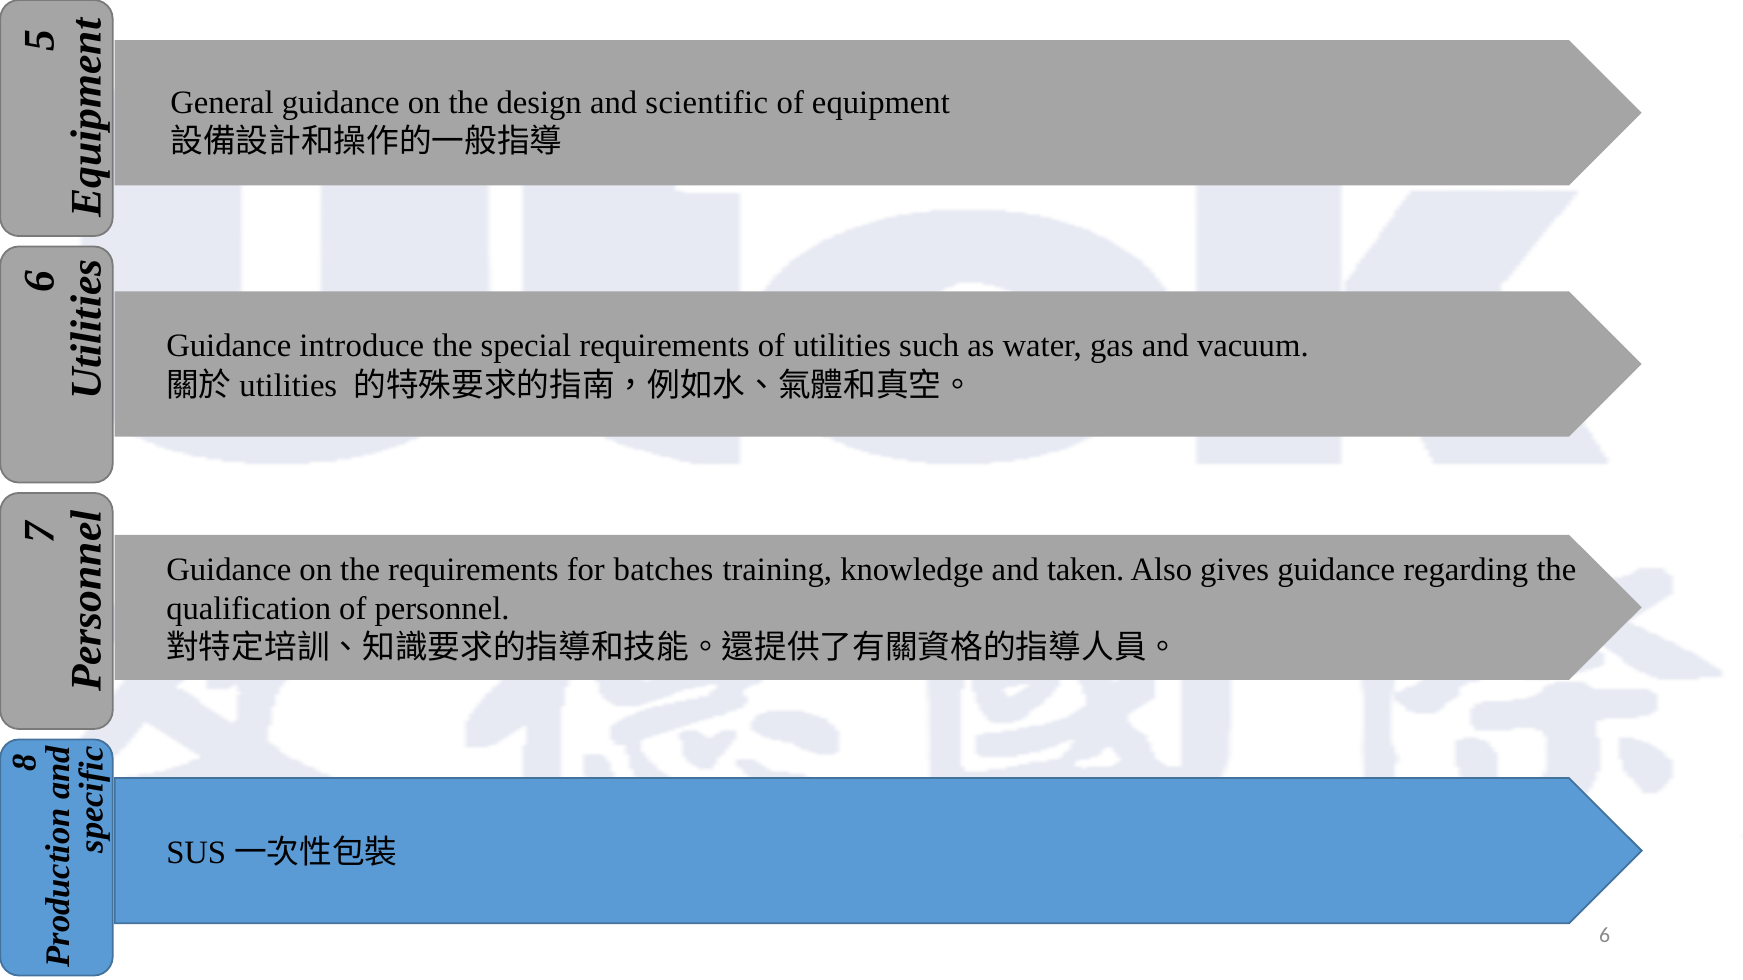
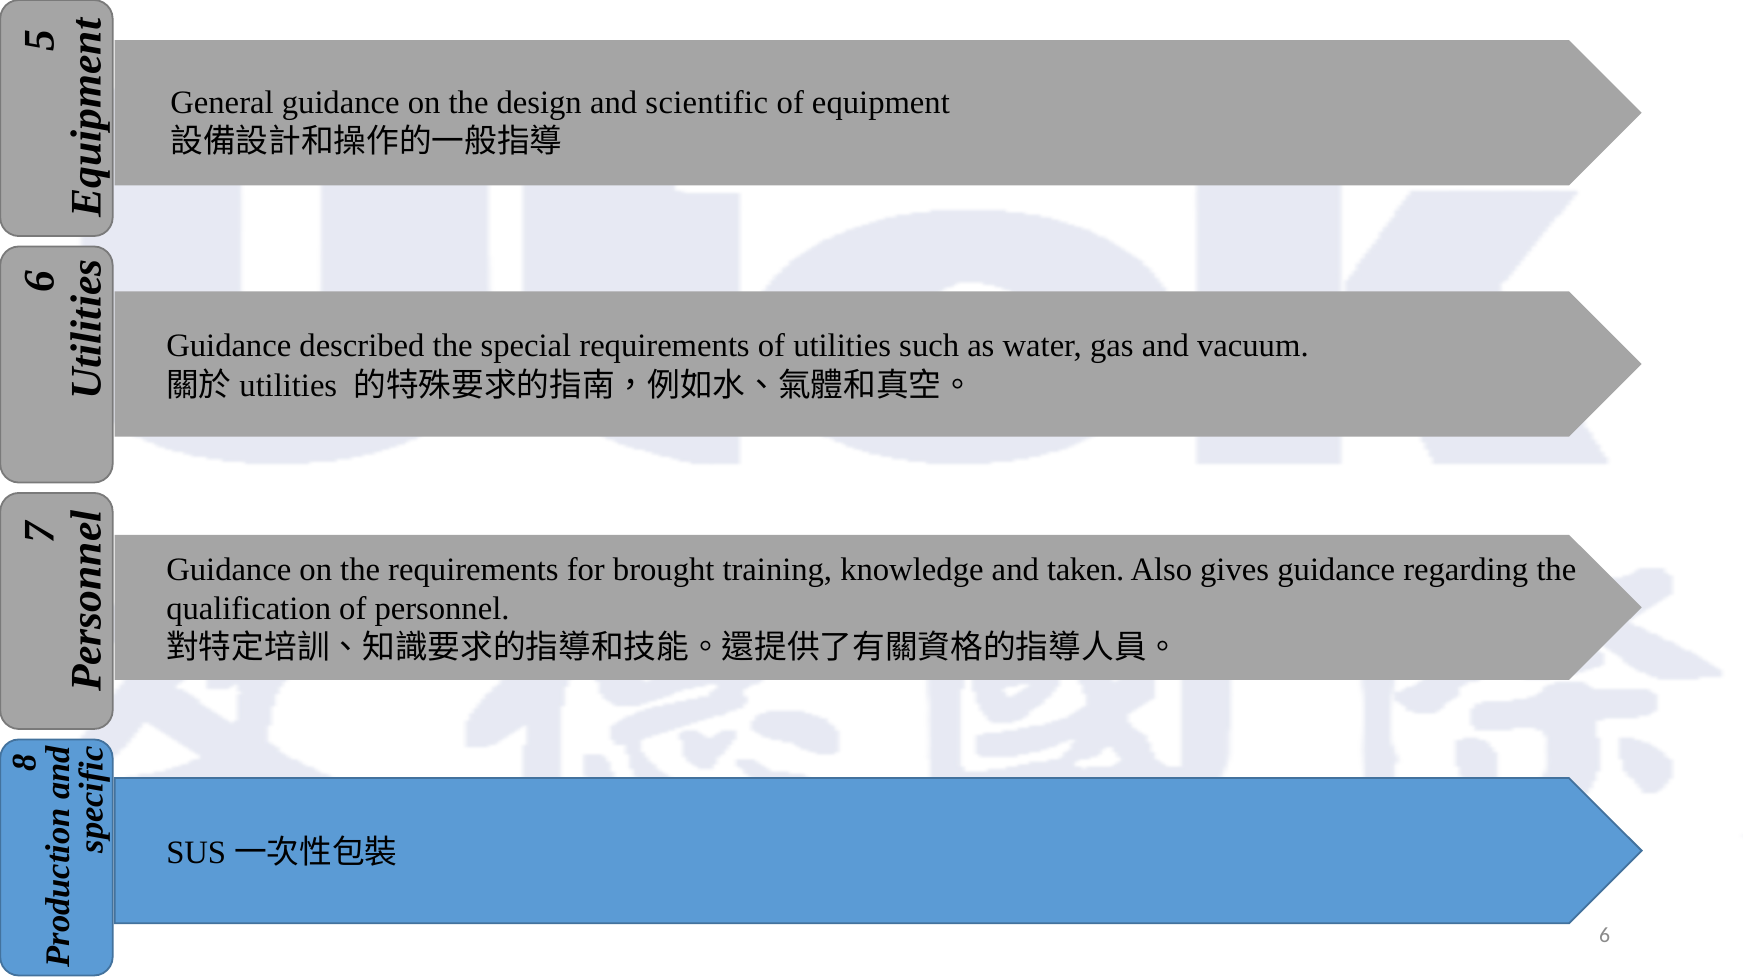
introduce: introduce -> described
batches: batches -> brought
